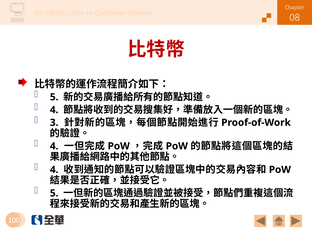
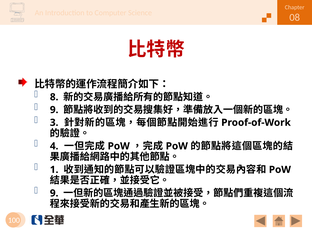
5 at (54, 97): 5 -> 8
4 at (54, 110): 4 -> 9
4 at (54, 170): 4 -> 1
5 at (54, 193): 5 -> 9
